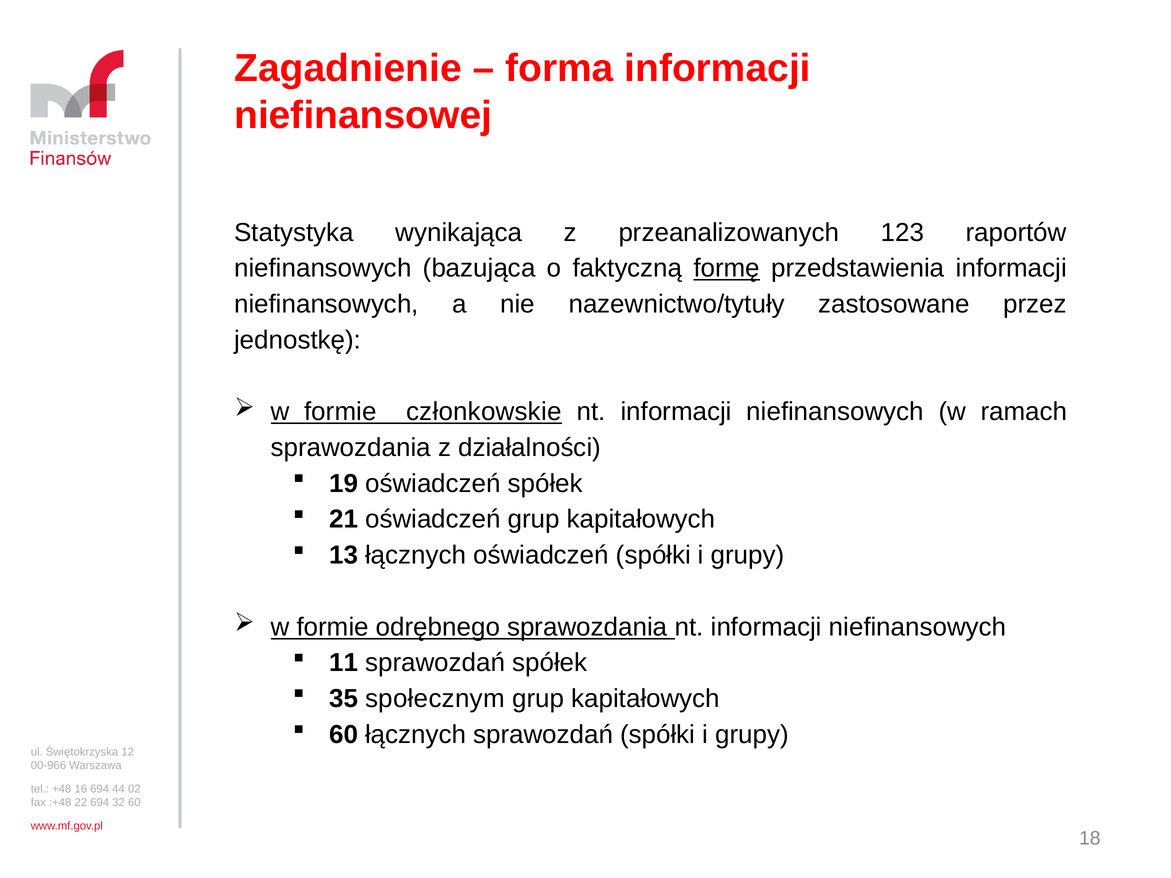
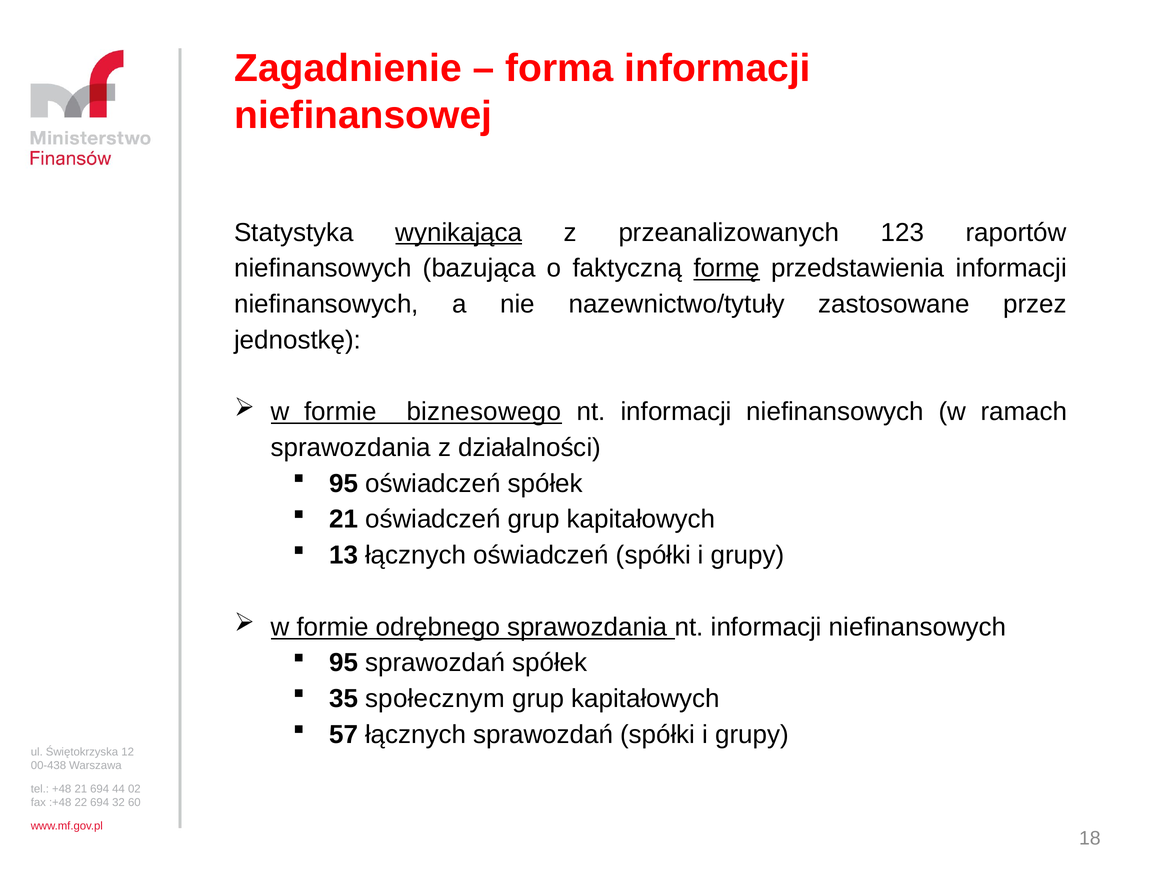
wynikająca underline: none -> present
członkowskie: członkowskie -> biznesowego
19 at (344, 484): 19 -> 95
11 at (344, 663): 11 -> 95
60 at (344, 735): 60 -> 57
00-966: 00-966 -> 00-438
+48 16: 16 -> 21
